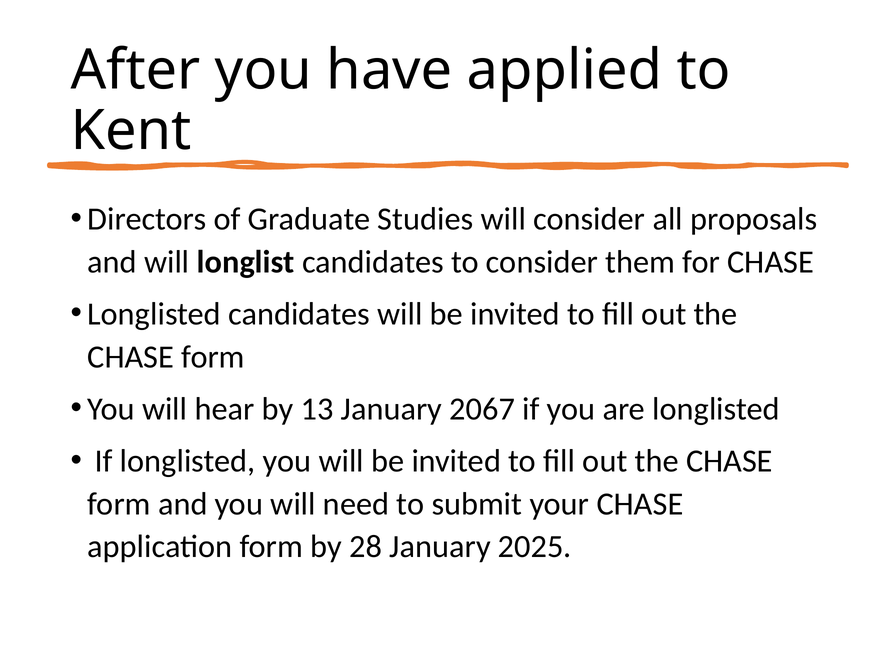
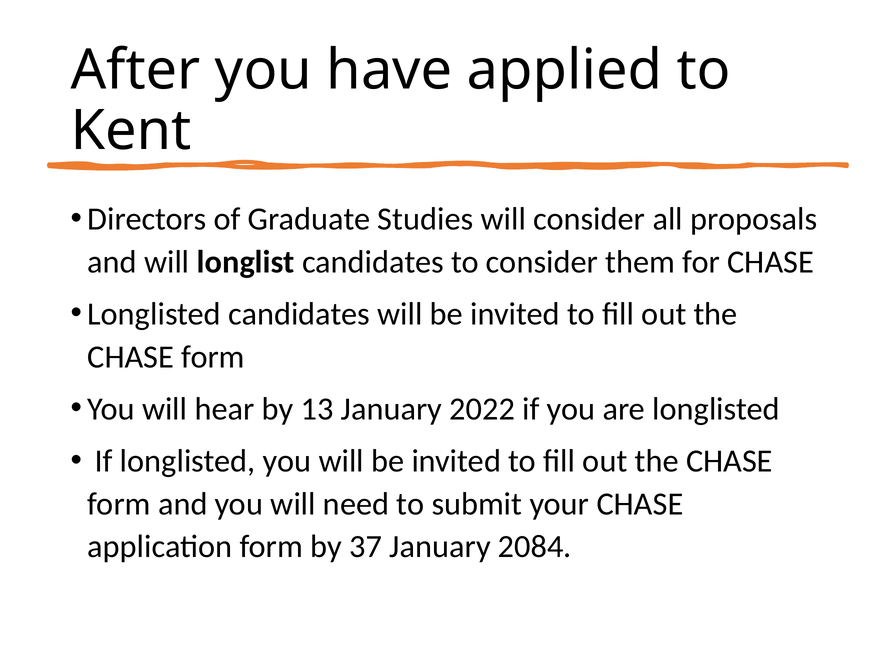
2067: 2067 -> 2022
28: 28 -> 37
2025: 2025 -> 2084
